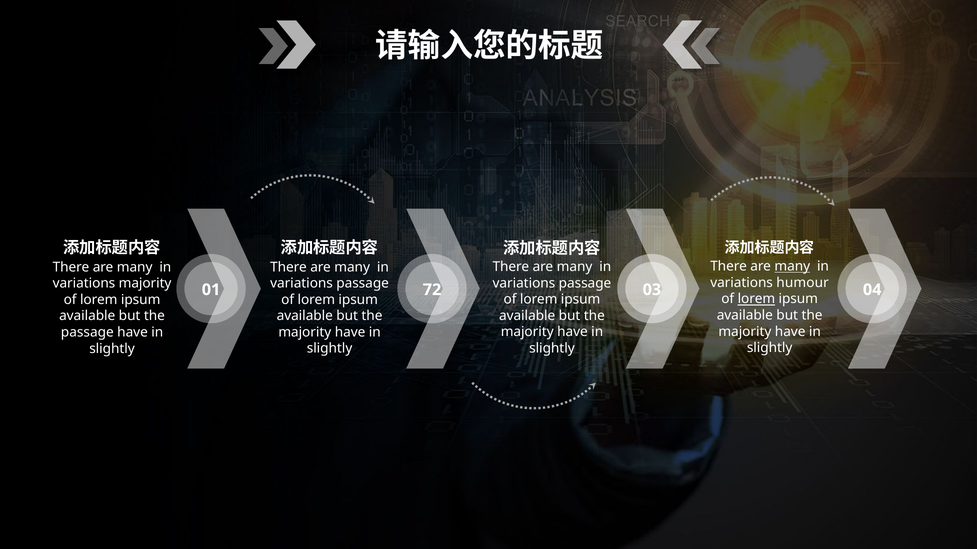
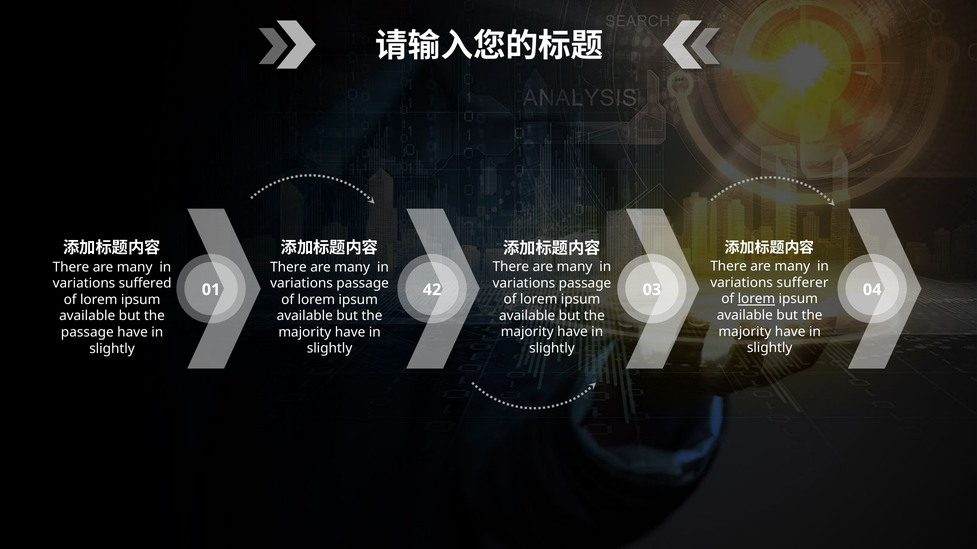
many at (792, 267) underline: present -> none
humour: humour -> sufferer
variations majority: majority -> suffered
72: 72 -> 42
